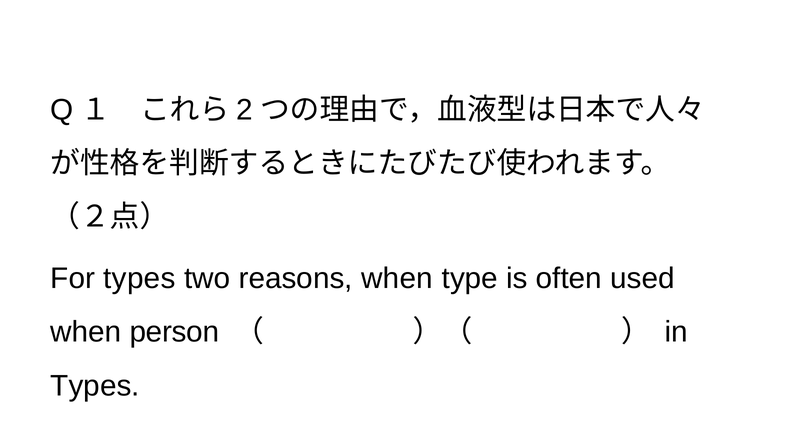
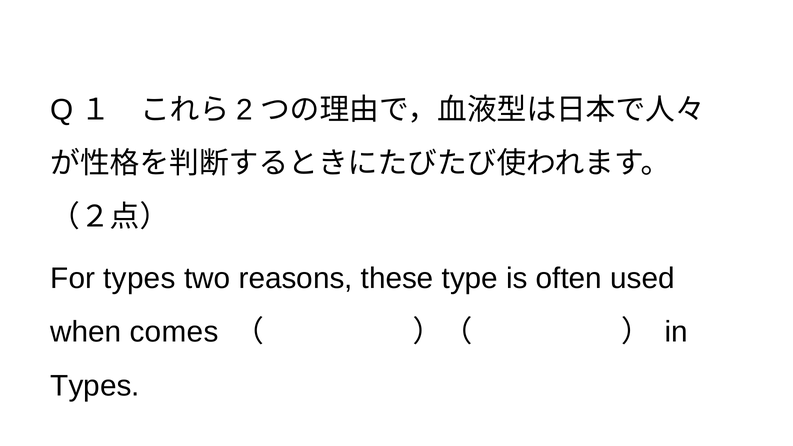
reasons when: when -> these
person: person -> comes
